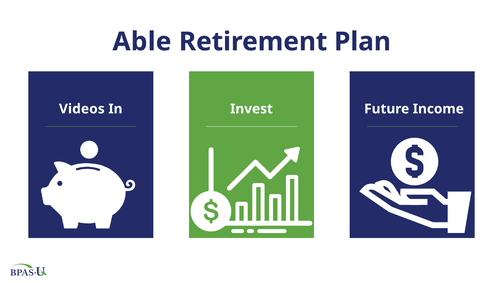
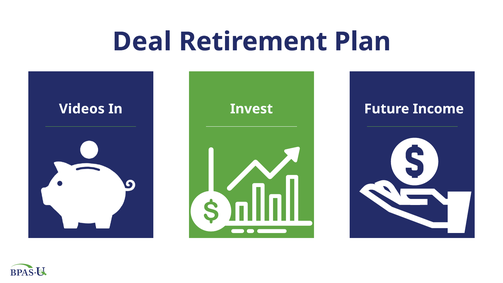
Able: Able -> Deal
